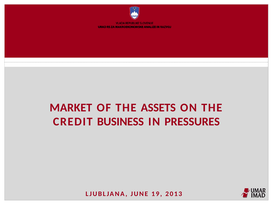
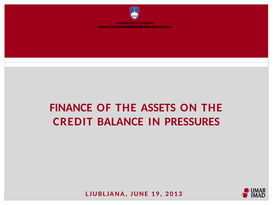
MARKET: MARKET -> FINANCE
BUSINESS: BUSINESS -> BALANCE
